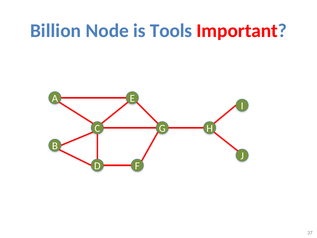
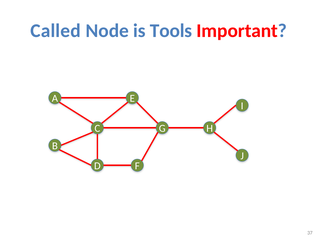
Billion: Billion -> Called
